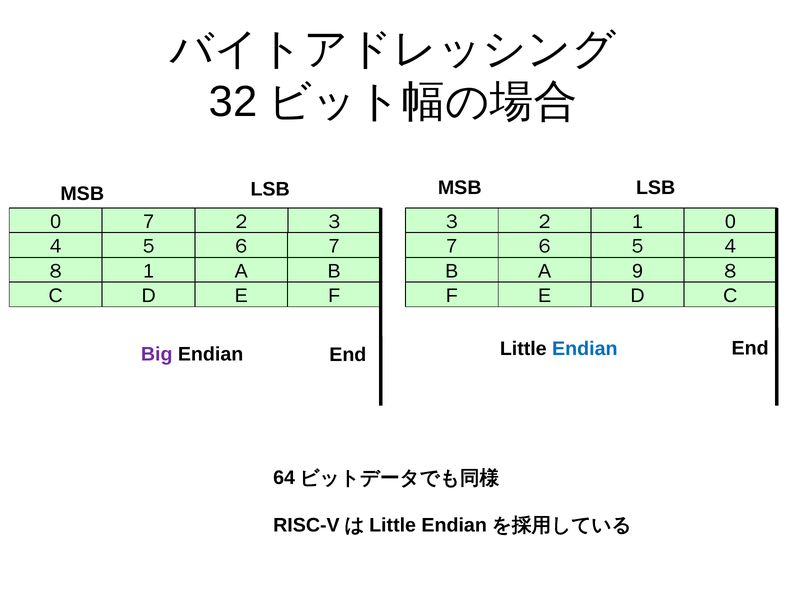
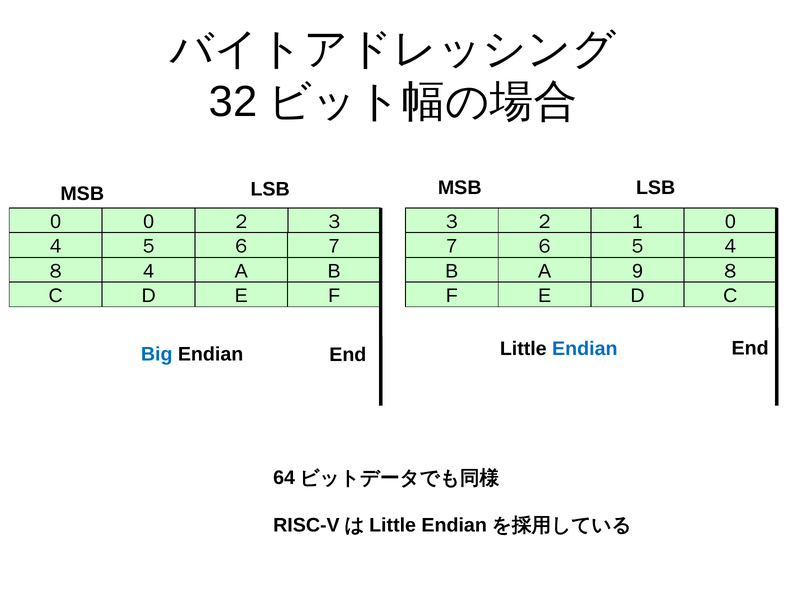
0 7: 7 -> 0
８ 1: 1 -> 4
Big colour: purple -> blue
